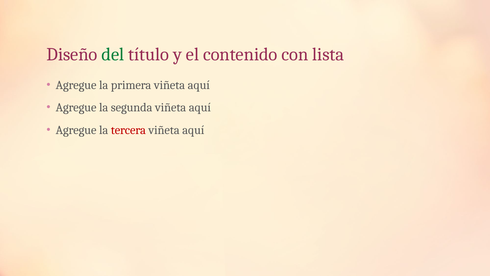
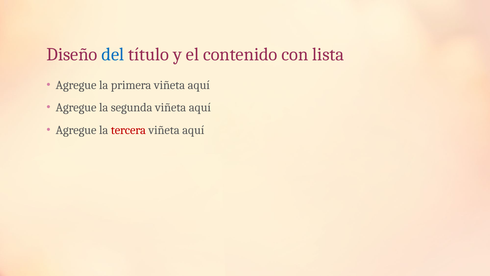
del colour: green -> blue
